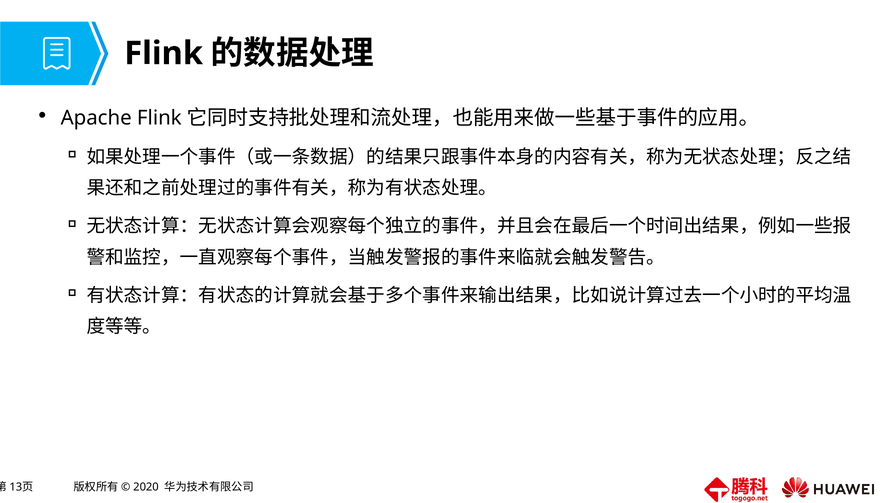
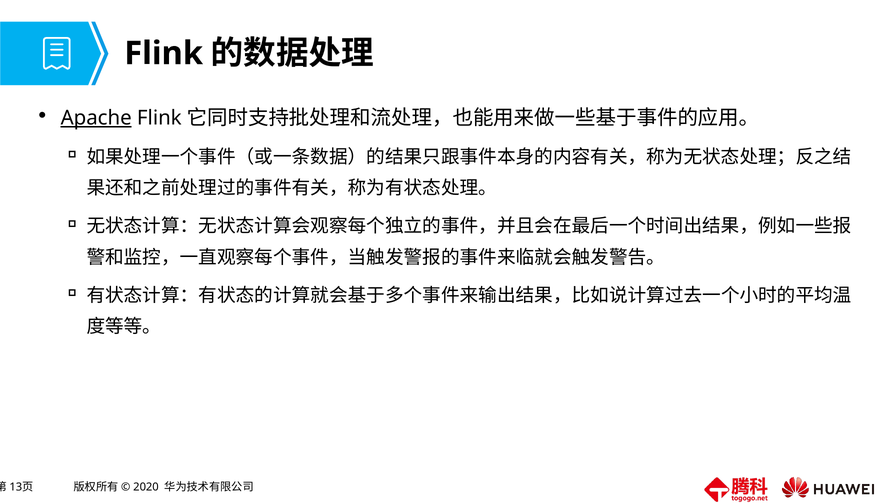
Apache underline: none -> present
